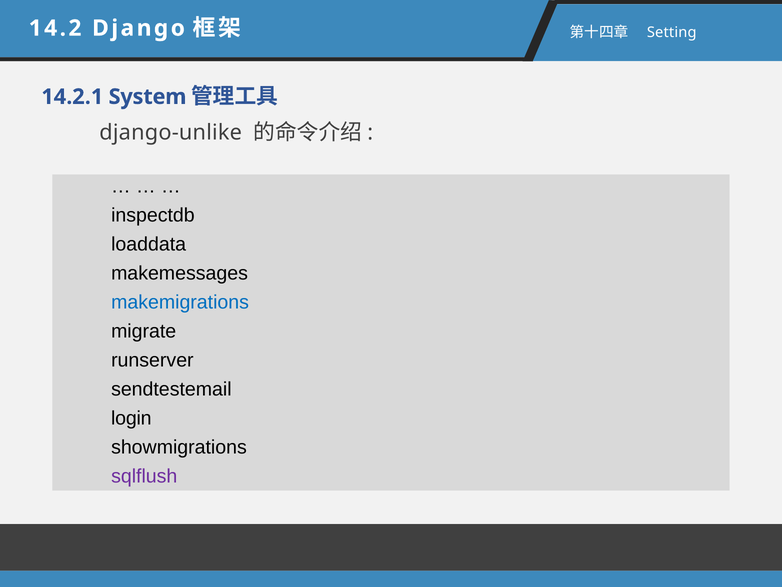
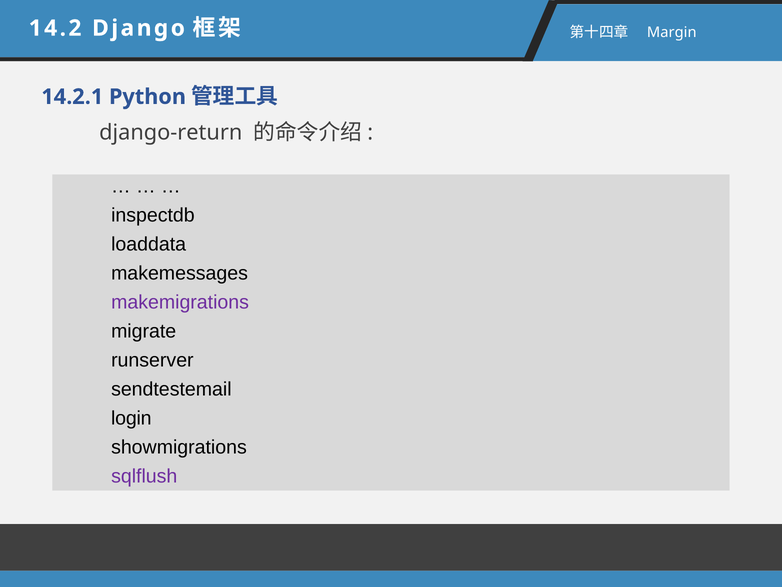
Setting: Setting -> Margin
System: System -> Python
django-unlike: django-unlike -> django-return
makemigrations colour: blue -> purple
